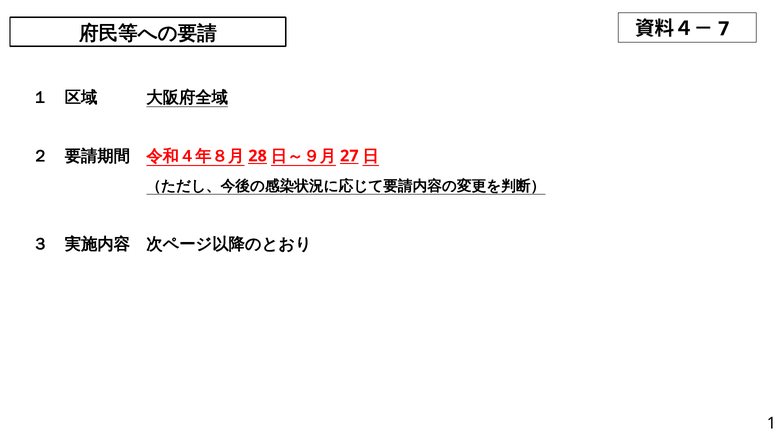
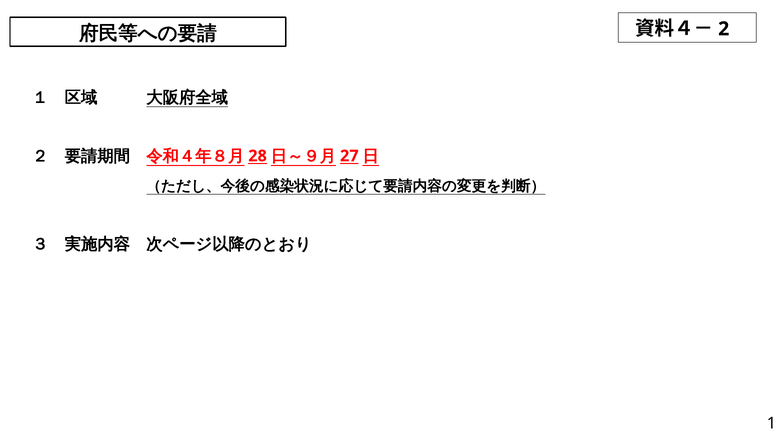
7: 7 -> 2
